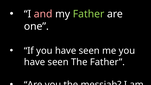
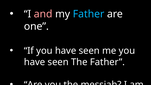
Father at (89, 14) colour: light green -> light blue
